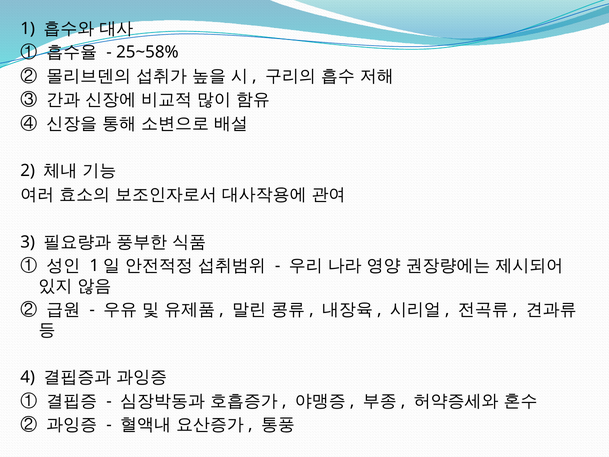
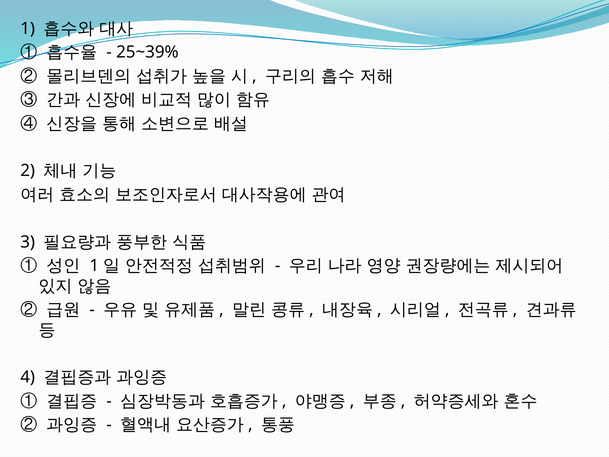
25~58%: 25~58% -> 25~39%
